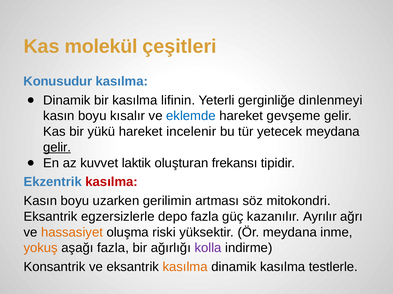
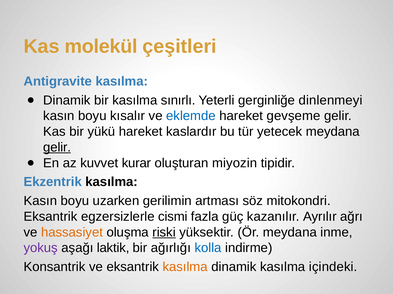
Konusudur: Konusudur -> Antigravite
lifinin: lifinin -> sınırlı
incelenir: incelenir -> kaslardır
laktik: laktik -> kurar
frekansı: frekansı -> miyozin
kasılma at (112, 182) colour: red -> black
depo: depo -> cismi
riski underline: none -> present
yokuş colour: orange -> purple
aşağı fazla: fazla -> laktik
kolla colour: purple -> blue
testlerle: testlerle -> içindeki
